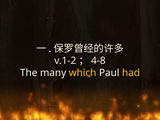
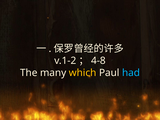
had colour: yellow -> light blue
